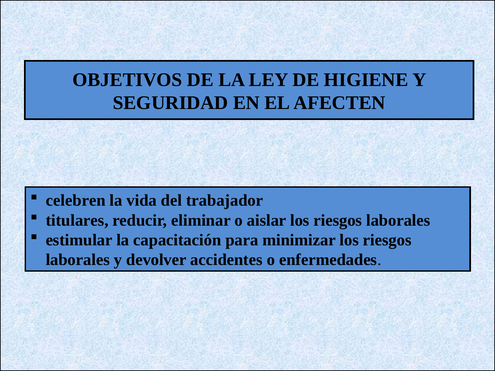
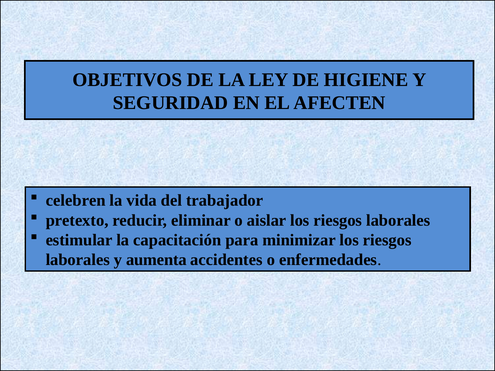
titulares: titulares -> pretexto
devolver: devolver -> aumenta
